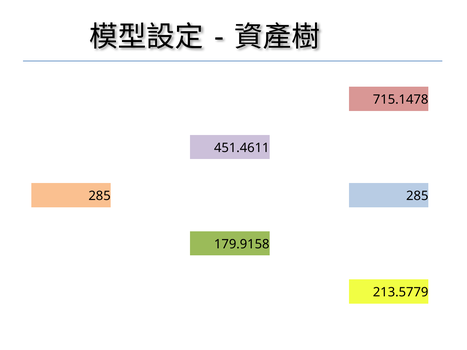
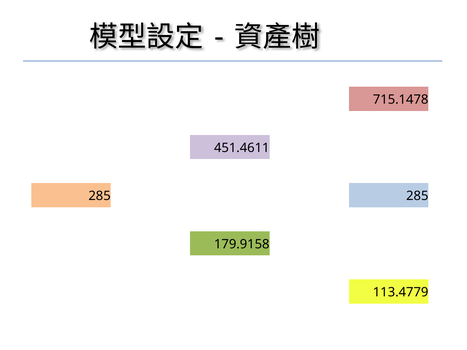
213.5779: 213.5779 -> 113.4779
